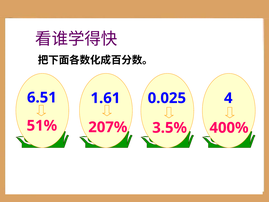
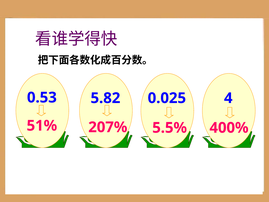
6.51: 6.51 -> 0.53
1.61: 1.61 -> 5.82
3.5%: 3.5% -> 5.5%
